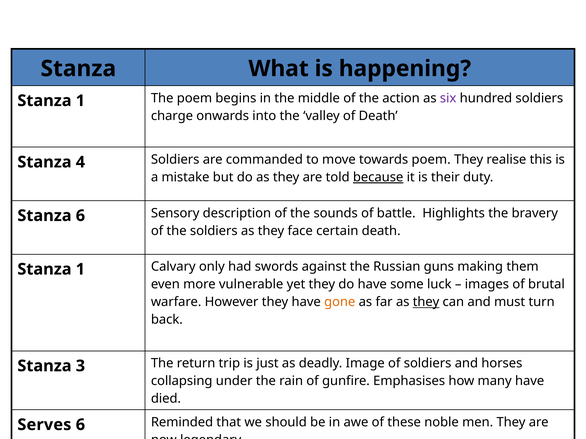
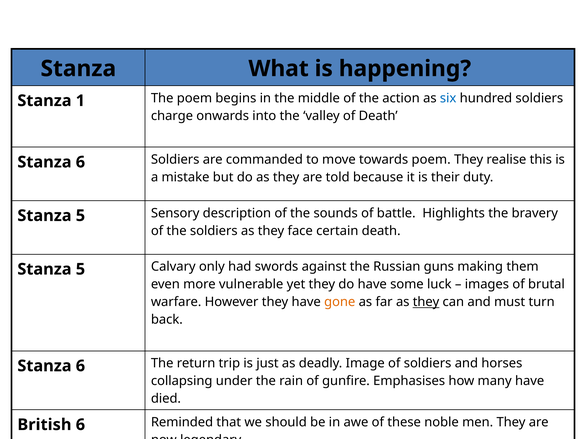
six colour: purple -> blue
4 at (80, 162): 4 -> 6
because underline: present -> none
6 at (80, 216): 6 -> 5
1 at (80, 270): 1 -> 5
3 at (80, 366): 3 -> 6
Serves: Serves -> British
